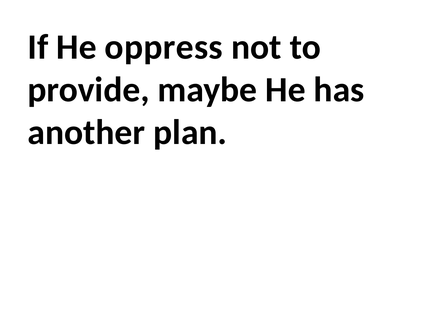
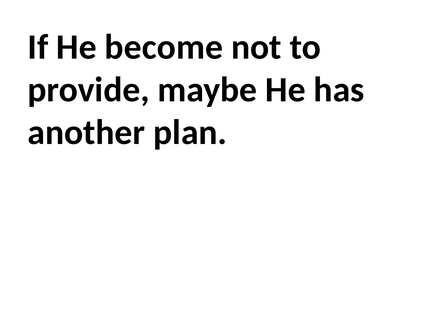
oppress: oppress -> become
